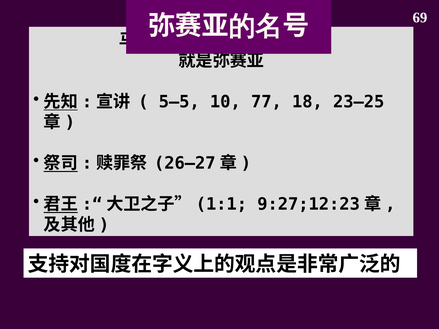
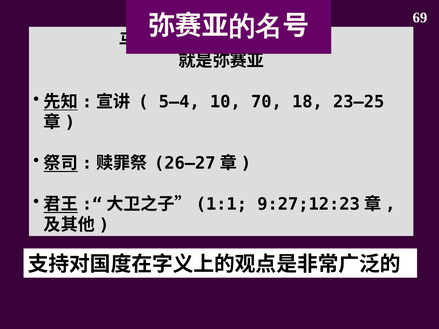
5–5: 5–5 -> 5–4
77: 77 -> 70
